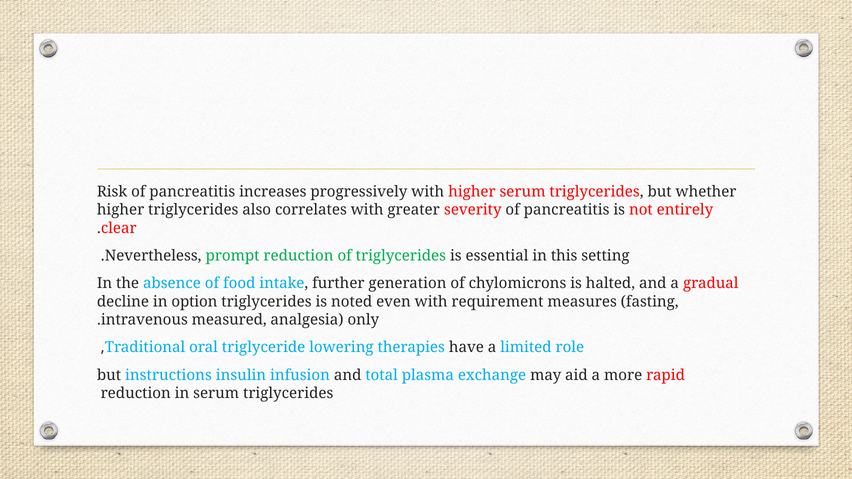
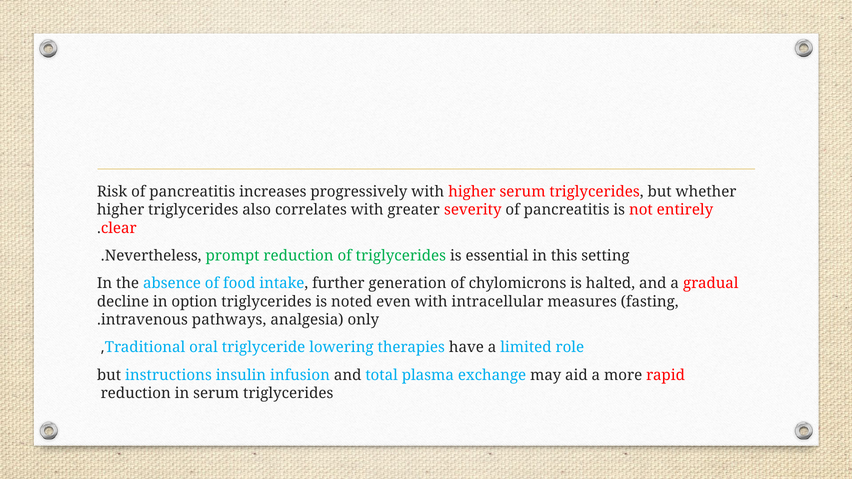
requirement: requirement -> intracellular
measured: measured -> pathways
